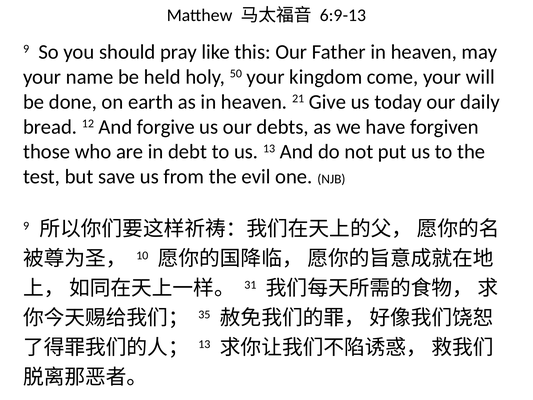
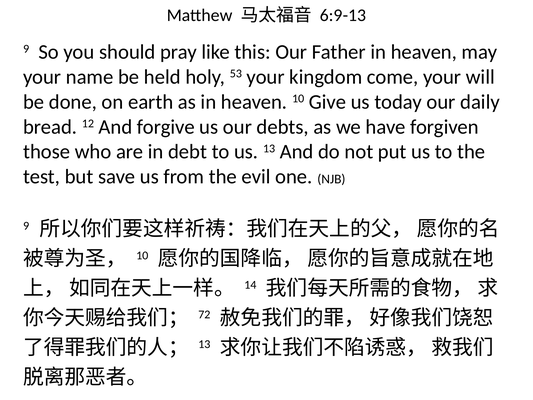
50: 50 -> 53
heaven 21: 21 -> 10
31: 31 -> 14
35: 35 -> 72
